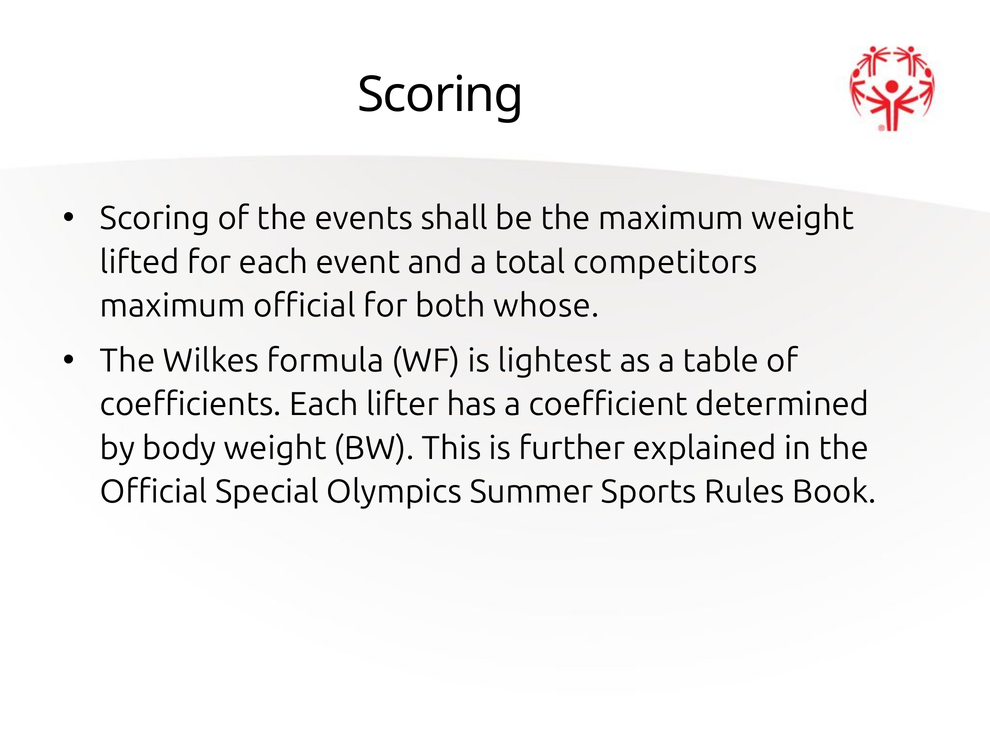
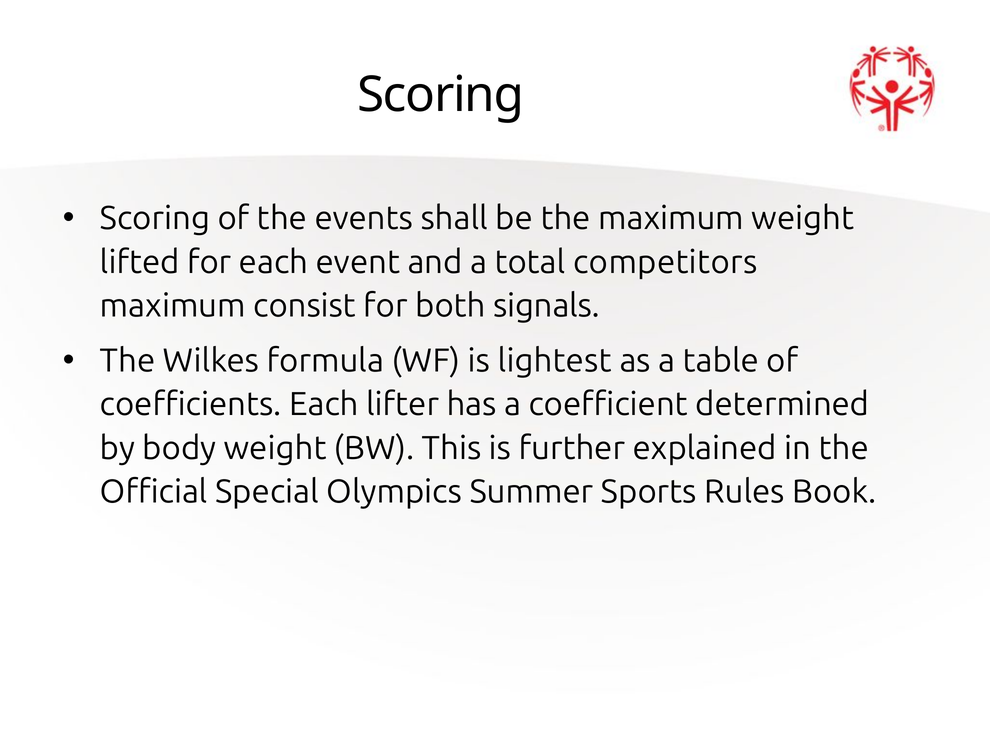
maximum official: official -> consist
whose: whose -> signals
